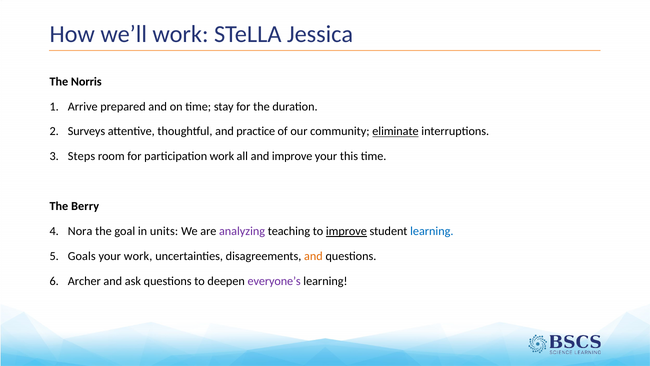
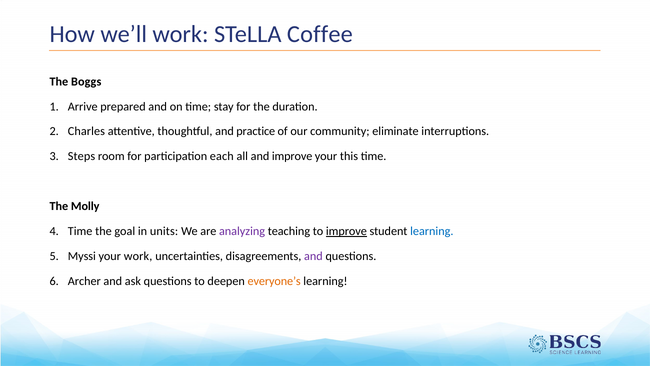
Jessica: Jessica -> Coffee
Norris: Norris -> Boggs
Surveys: Surveys -> Charles
eliminate underline: present -> none
participation work: work -> each
Berry: Berry -> Molly
Nora at (80, 231): Nora -> Time
Goals: Goals -> Myssi
and at (313, 256) colour: orange -> purple
everyone’s colour: purple -> orange
